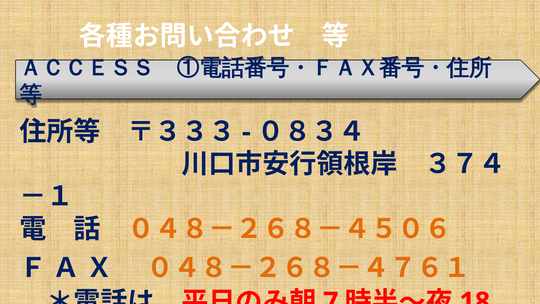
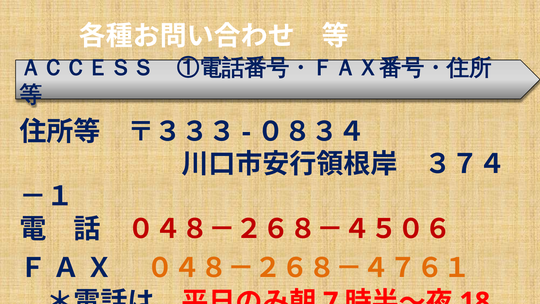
０４８－２６８－４５０６ colour: orange -> red
